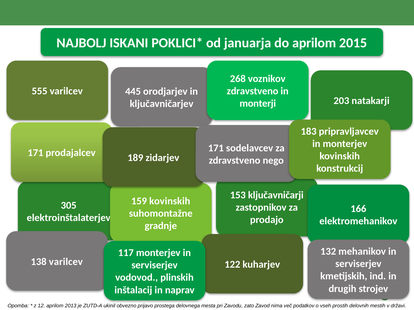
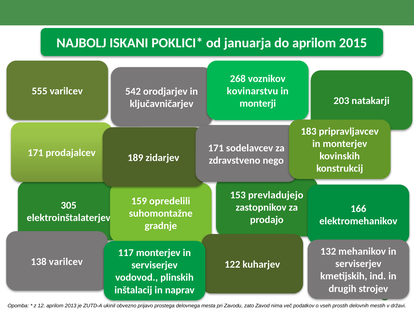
445: 445 -> 542
zdravstveno at (253, 91): zdravstveno -> kovinarstvu
ključavničarji: ključavničarji -> prevladujejo
159 kovinskih: kovinskih -> opredelili
